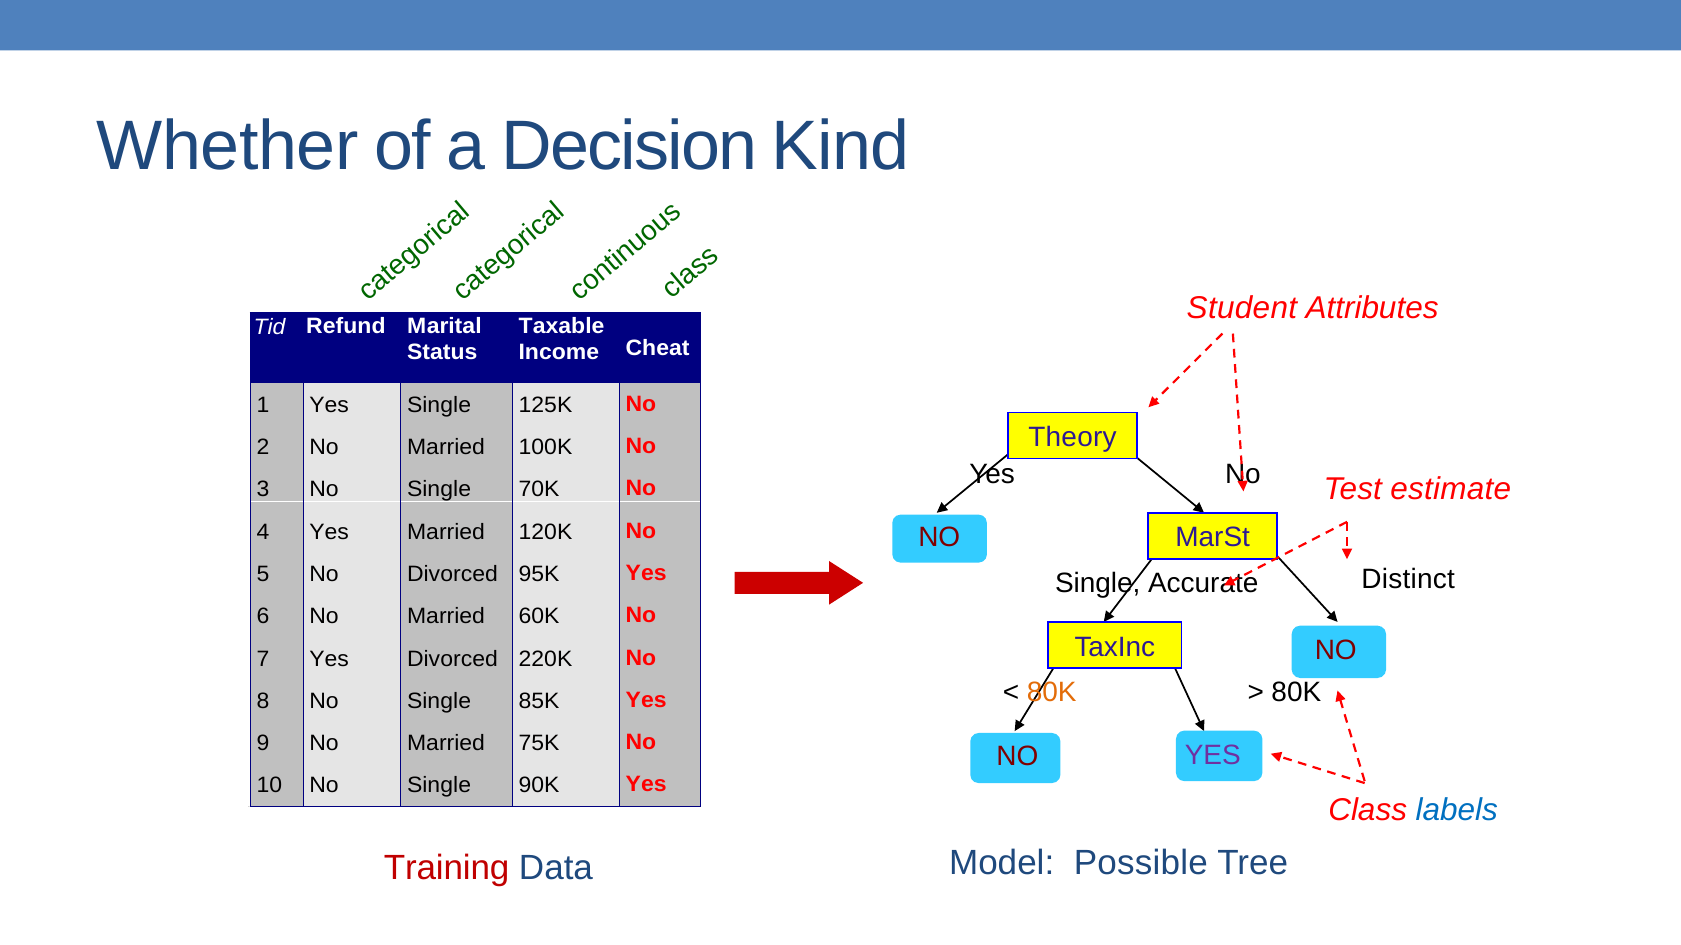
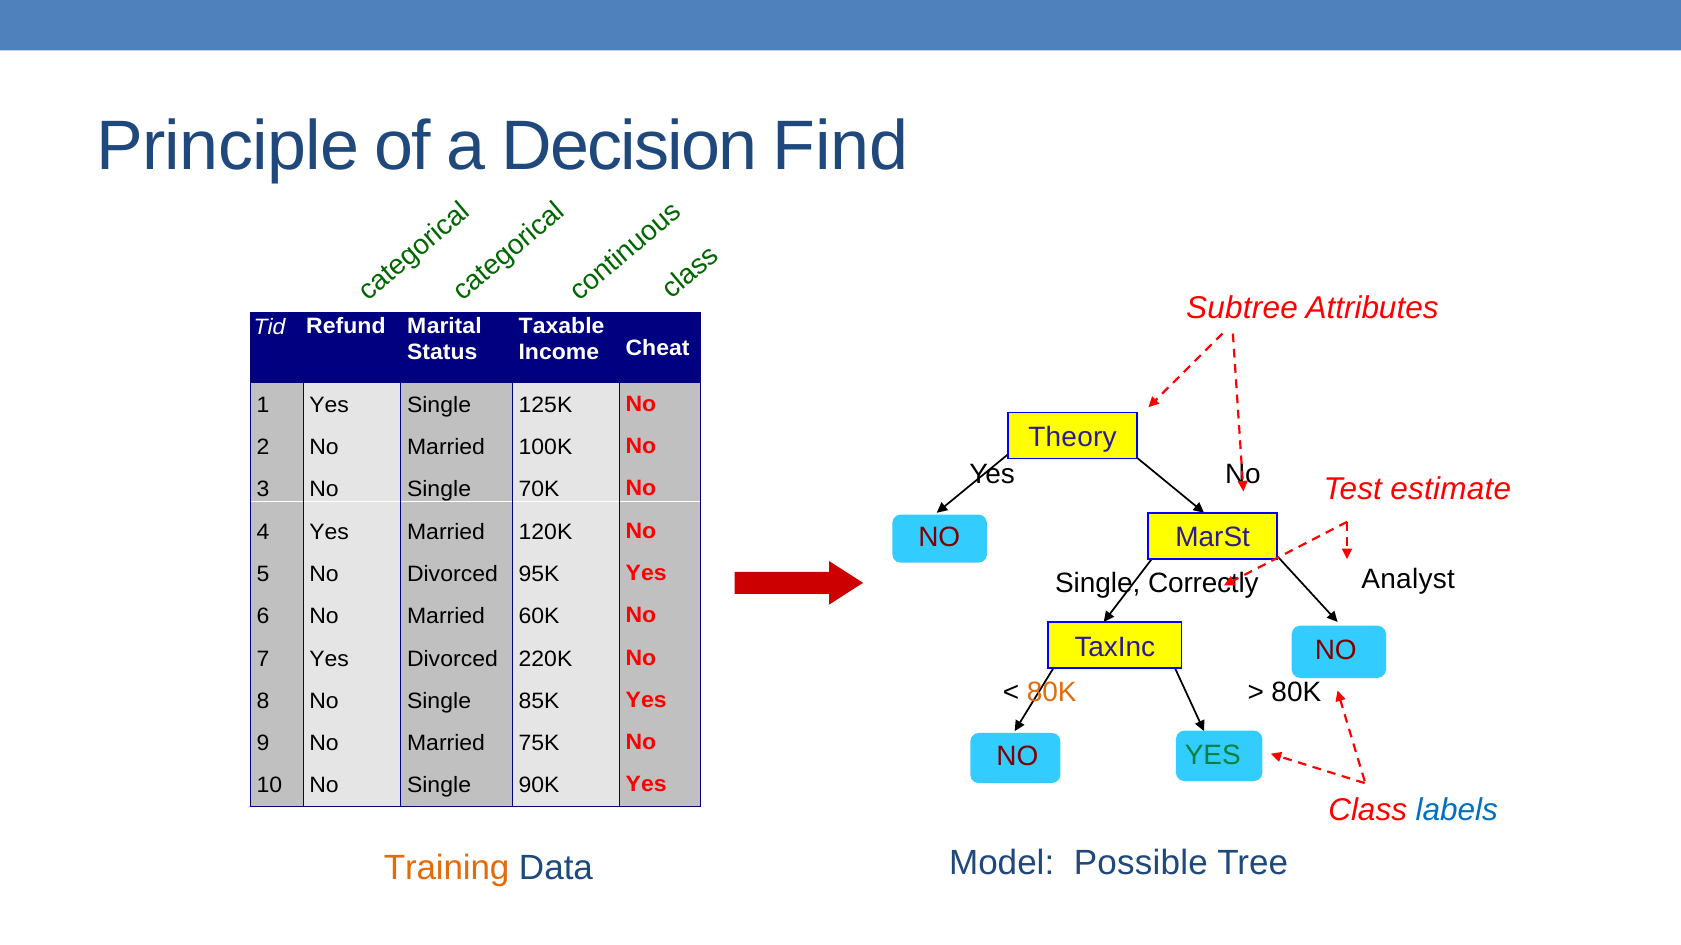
Whether: Whether -> Principle
Kind: Kind -> Find
Student: Student -> Subtree
Distinct: Distinct -> Analyst
Accurate: Accurate -> Correctly
YES at (1213, 756) colour: purple -> green
Training colour: red -> orange
